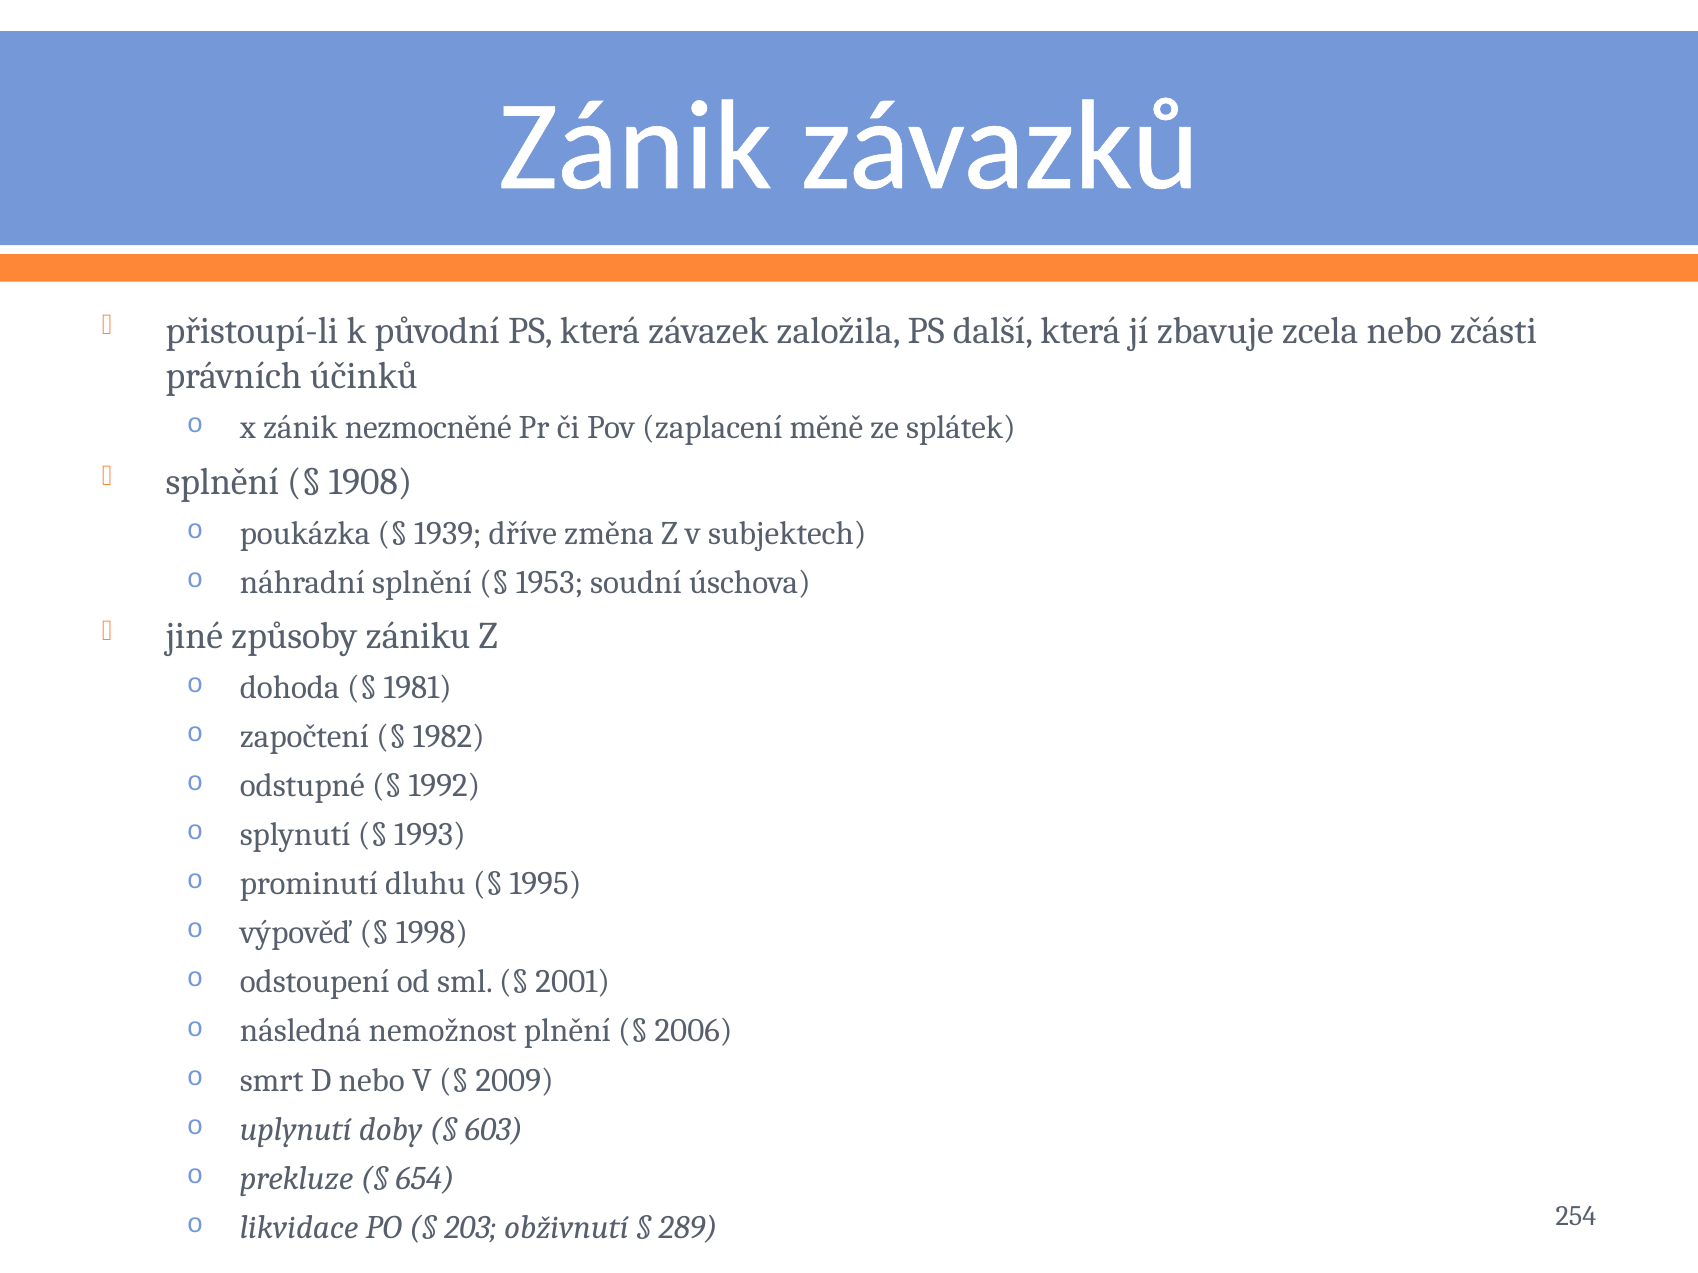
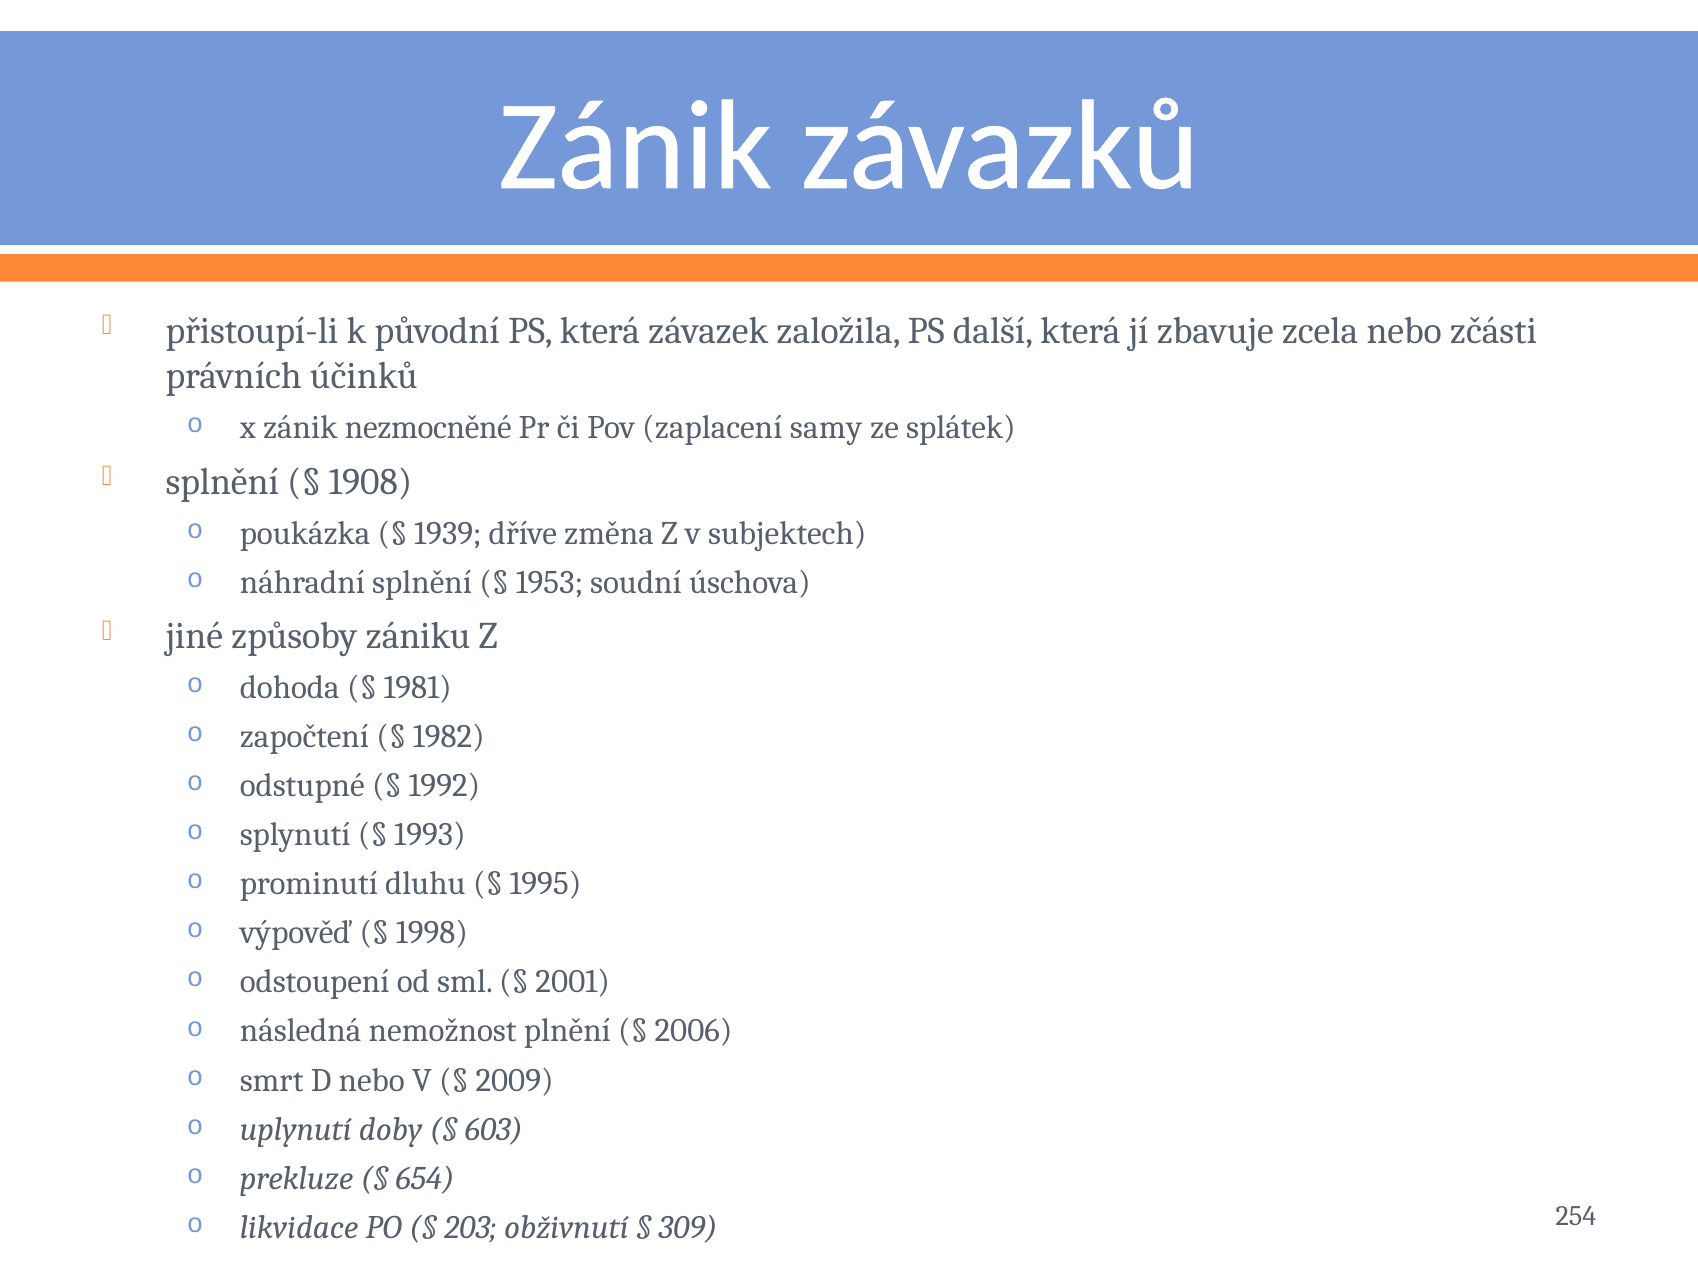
měně: měně -> samy
289: 289 -> 309
